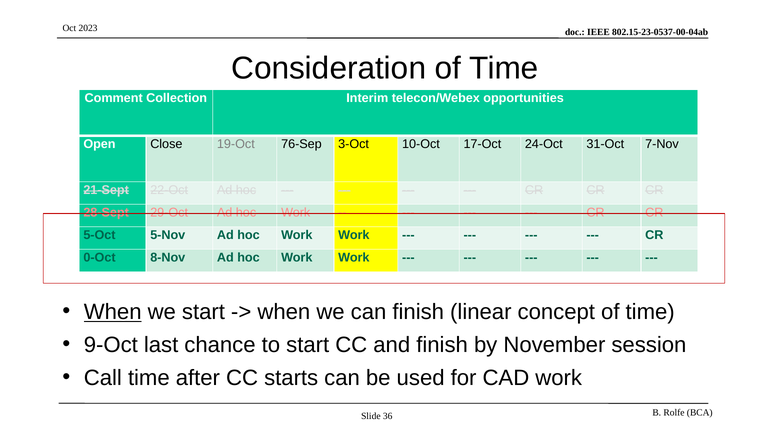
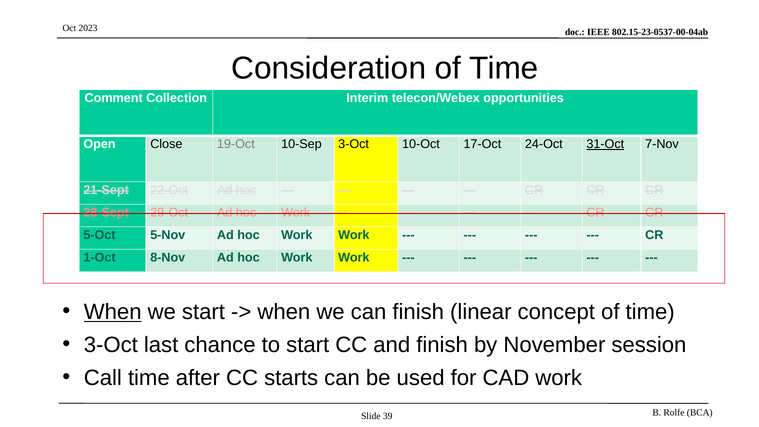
76-Sep: 76-Sep -> 10-Sep
31-Oct underline: none -> present
0-Oct: 0-Oct -> 1-Oct
9-Oct at (111, 345): 9-Oct -> 3-Oct
36: 36 -> 39
